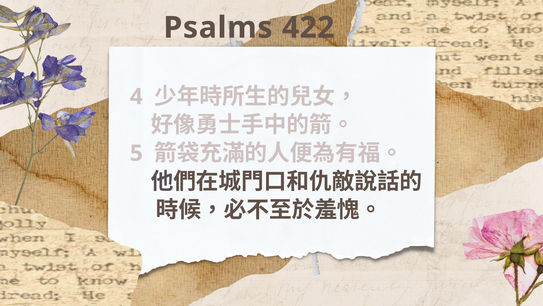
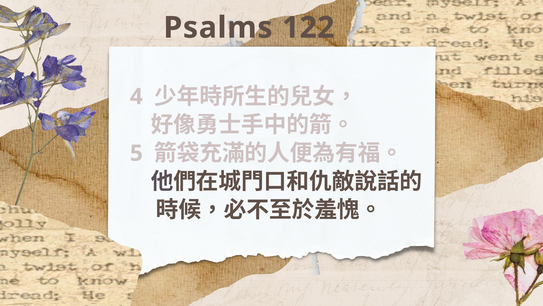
422: 422 -> 122
